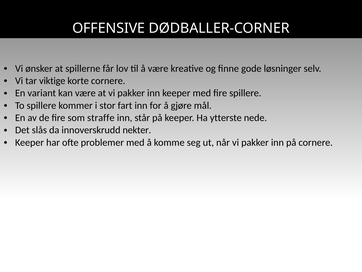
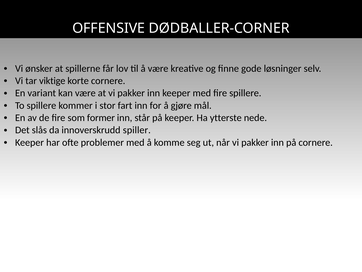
straffe: straffe -> former
nekter: nekter -> spiller
